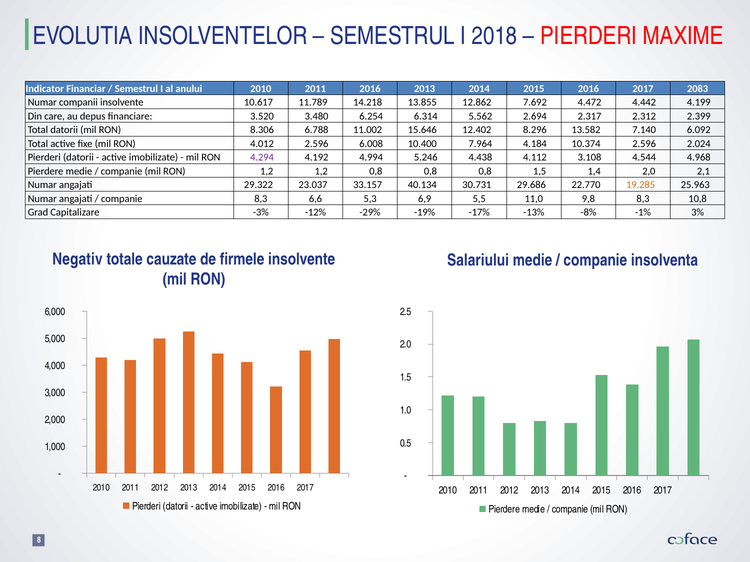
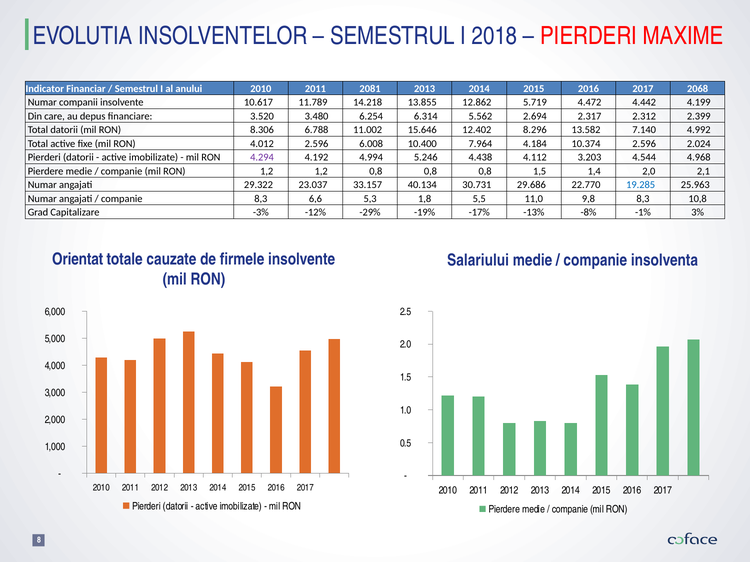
2011 2016: 2016 -> 2081
2083: 2083 -> 2068
7.692: 7.692 -> 5.719
6.092: 6.092 -> 4.992
3.108: 3.108 -> 3.203
19.285 colour: orange -> blue
6,9: 6,9 -> 1,8
Negativ: Negativ -> Orientat
